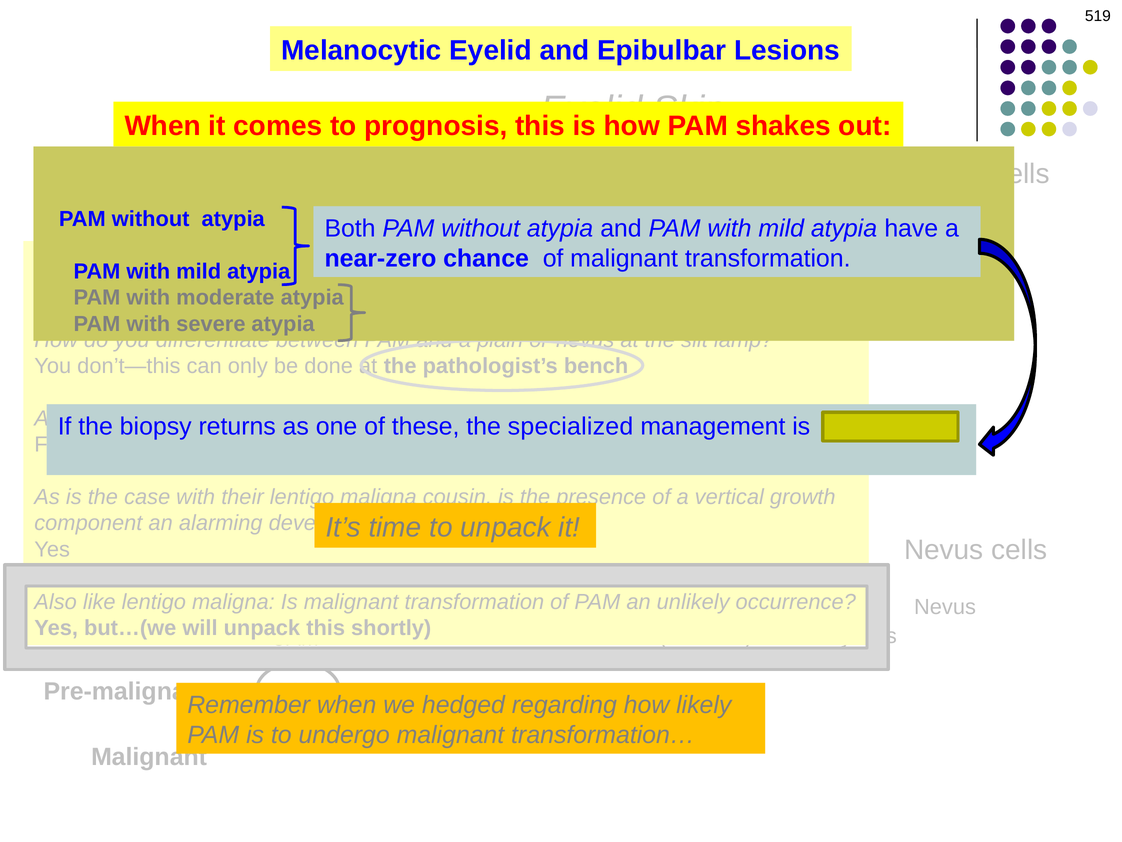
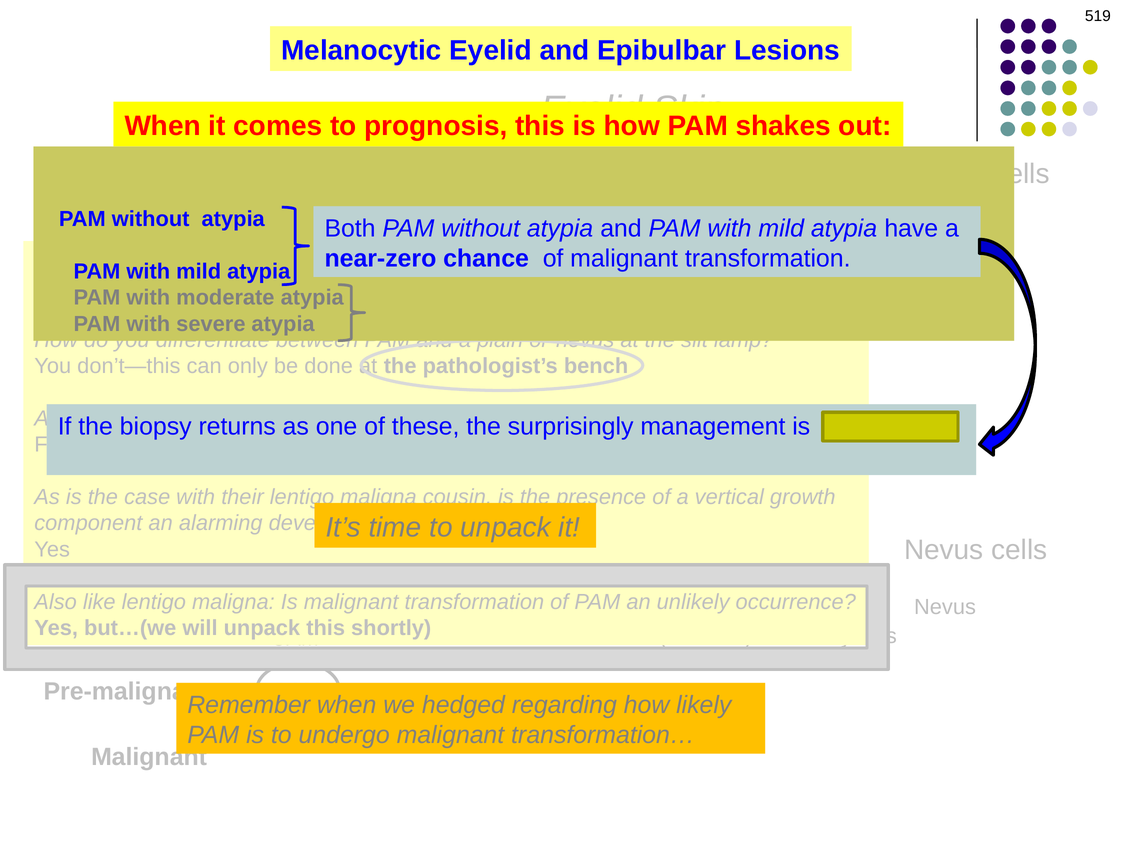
specialized: specialized -> surprisingly
